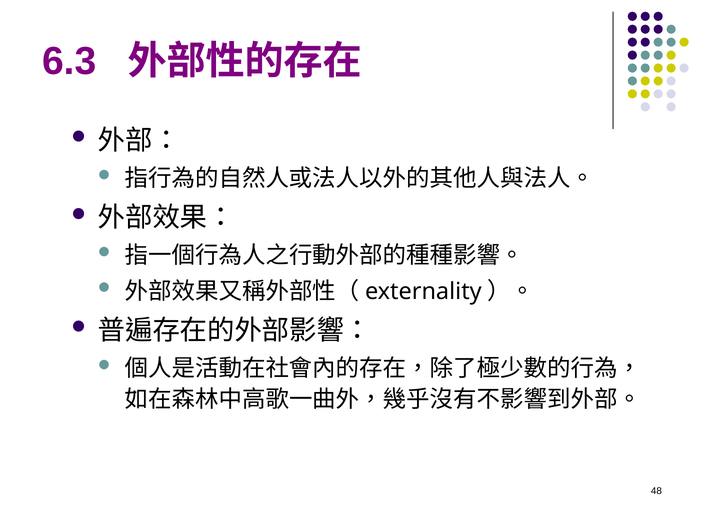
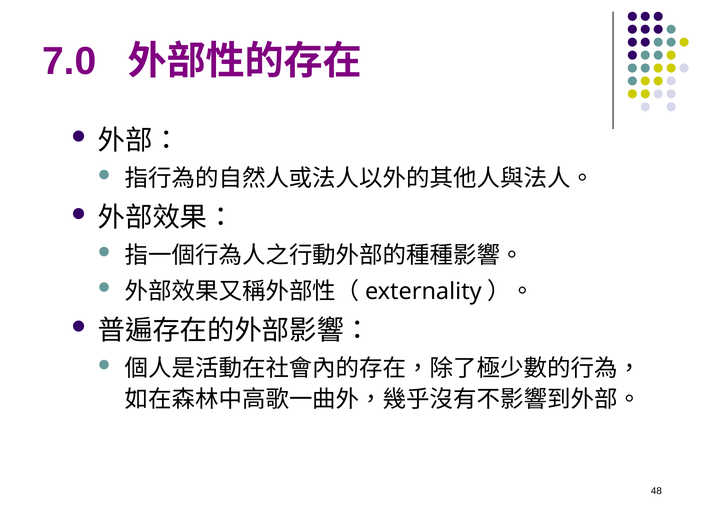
6.3: 6.3 -> 7.0
